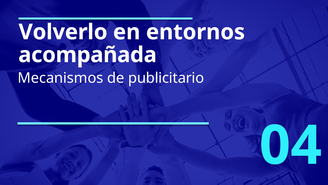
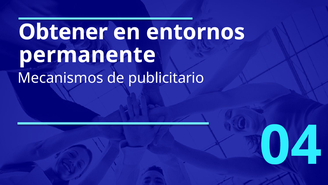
Volverlo: Volverlo -> Obtener
acompañada: acompañada -> permanente
